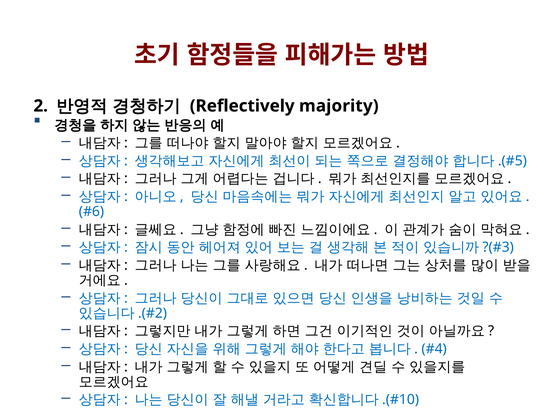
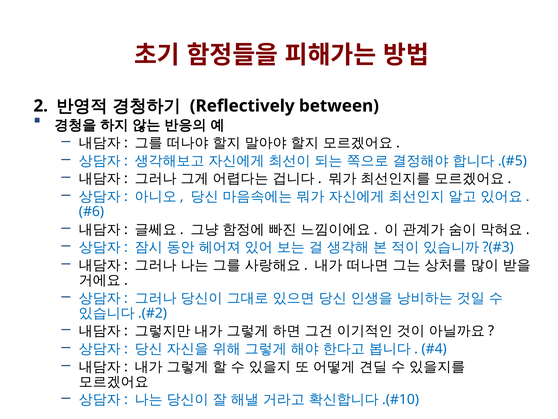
majority: majority -> between
